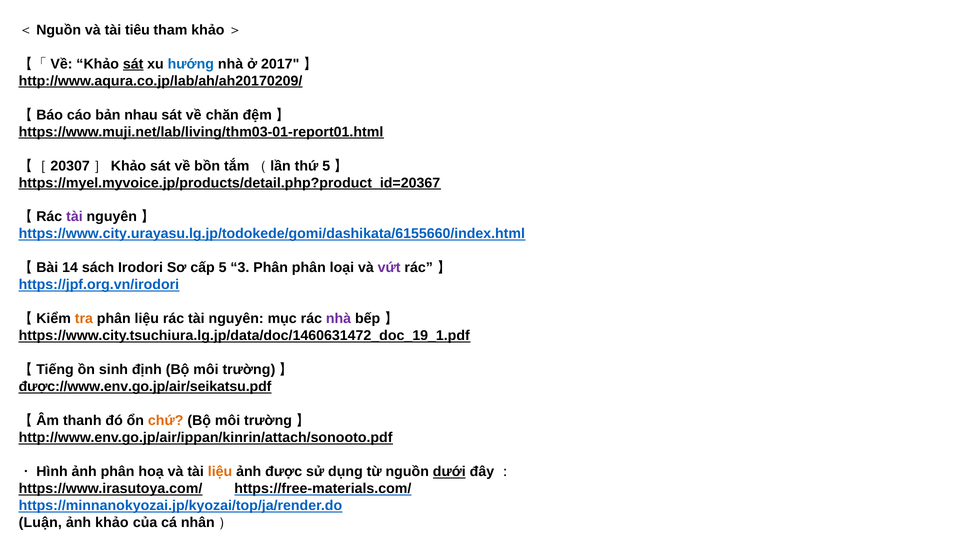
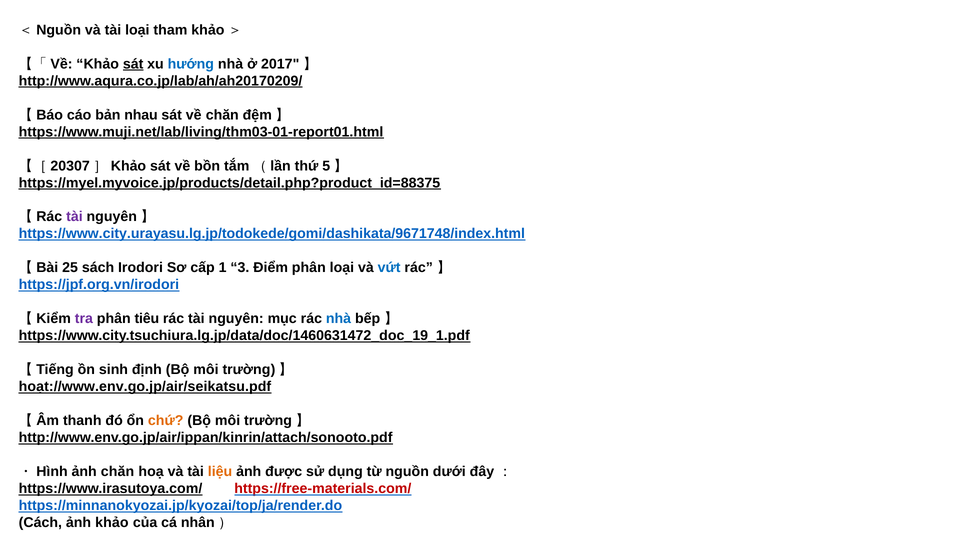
tài tiêu: tiêu -> loại
https://myel.myvoice.jp/products/detail.php?product_id=20367: https://myel.myvoice.jp/products/detail.php?product_id=20367 -> https://myel.myvoice.jp/products/detail.php?product_id=88375
https://www.city.urayasu.lg.jp/todokede/gomi/dashikata/6155660/index.html: https://www.city.urayasu.lg.jp/todokede/gomi/dashikata/6155660/index.html -> https://www.city.urayasu.lg.jp/todokede/gomi/dashikata/9671748/index.html
14: 14 -> 25
cấp 5: 5 -> 1
3 Phân: Phân -> Điểm
vứt colour: purple -> blue
tra colour: orange -> purple
phân liệu: liệu -> tiêu
nhà at (338, 319) colour: purple -> blue
được://www.env.go.jp/air/seikatsu.pdf: được://www.env.go.jp/air/seikatsu.pdf -> hoạt://www.env.go.jp/air/seikatsu.pdf
ảnh phân: phân -> chăn
dưới underline: present -> none
https://free-materials.com/ colour: black -> red
Luận: Luận -> Cách
